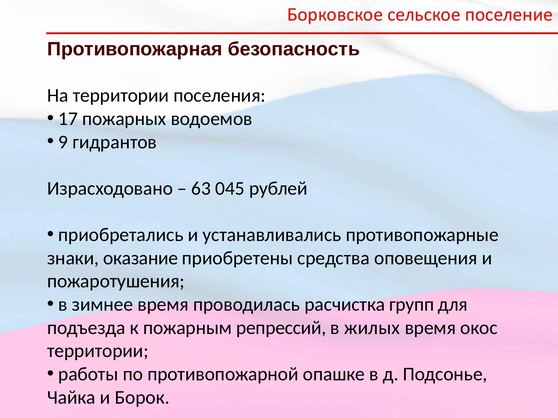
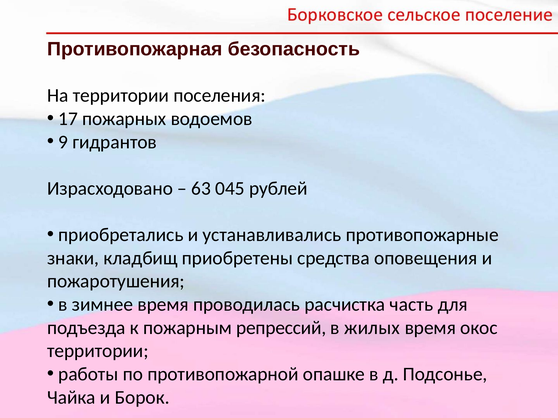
оказание: оказание -> кладбищ
групп: групп -> часть
